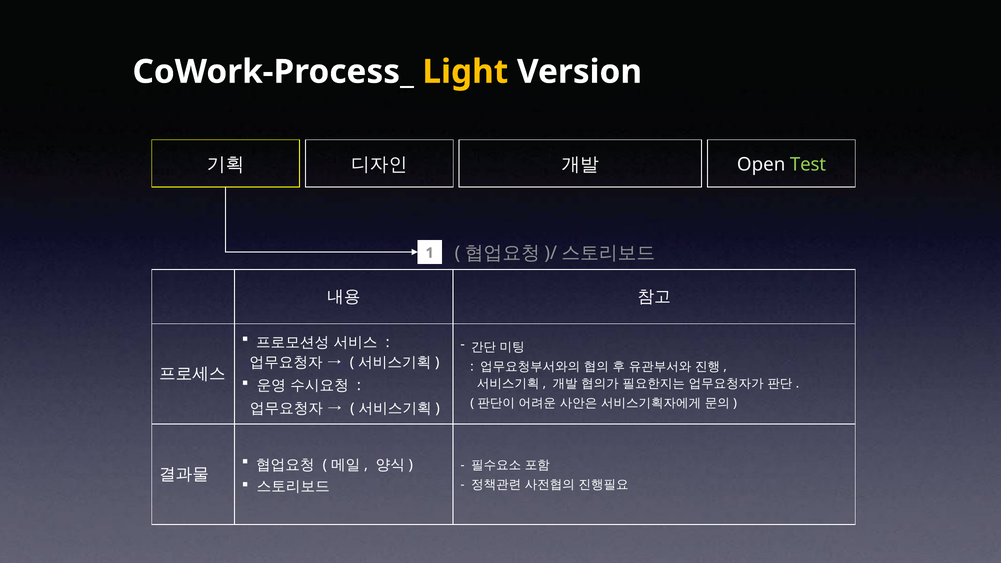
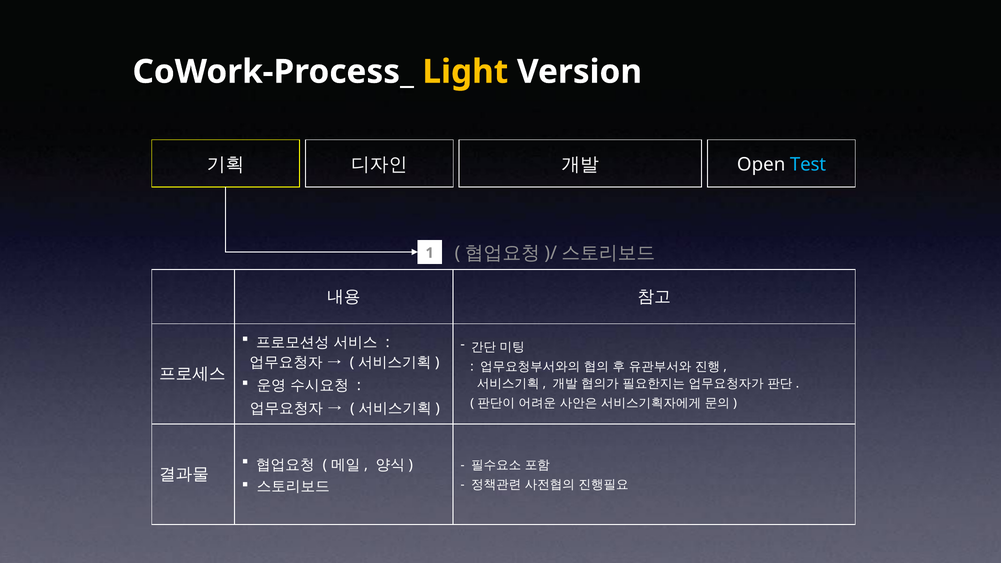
Test colour: light green -> light blue
